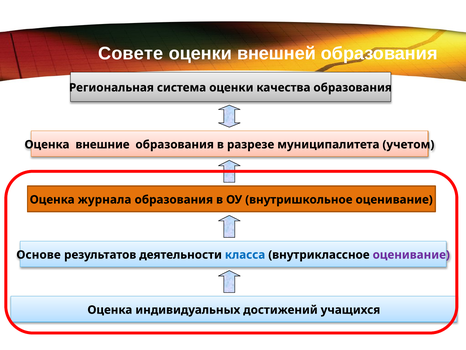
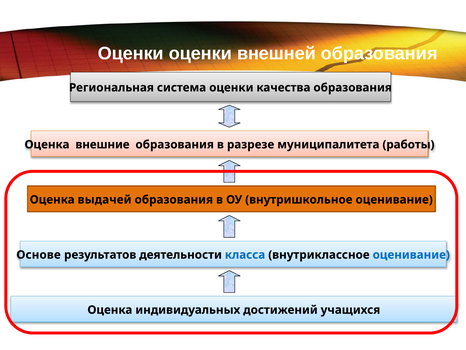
Совете at (131, 53): Совете -> Оценки
учетом: учетом -> работы
журнала: журнала -> выдачей
оценивание at (411, 254) colour: purple -> blue
